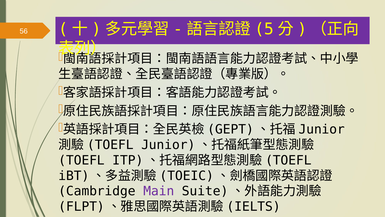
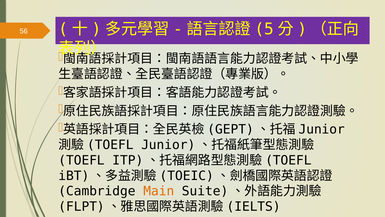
Main colour: purple -> orange
